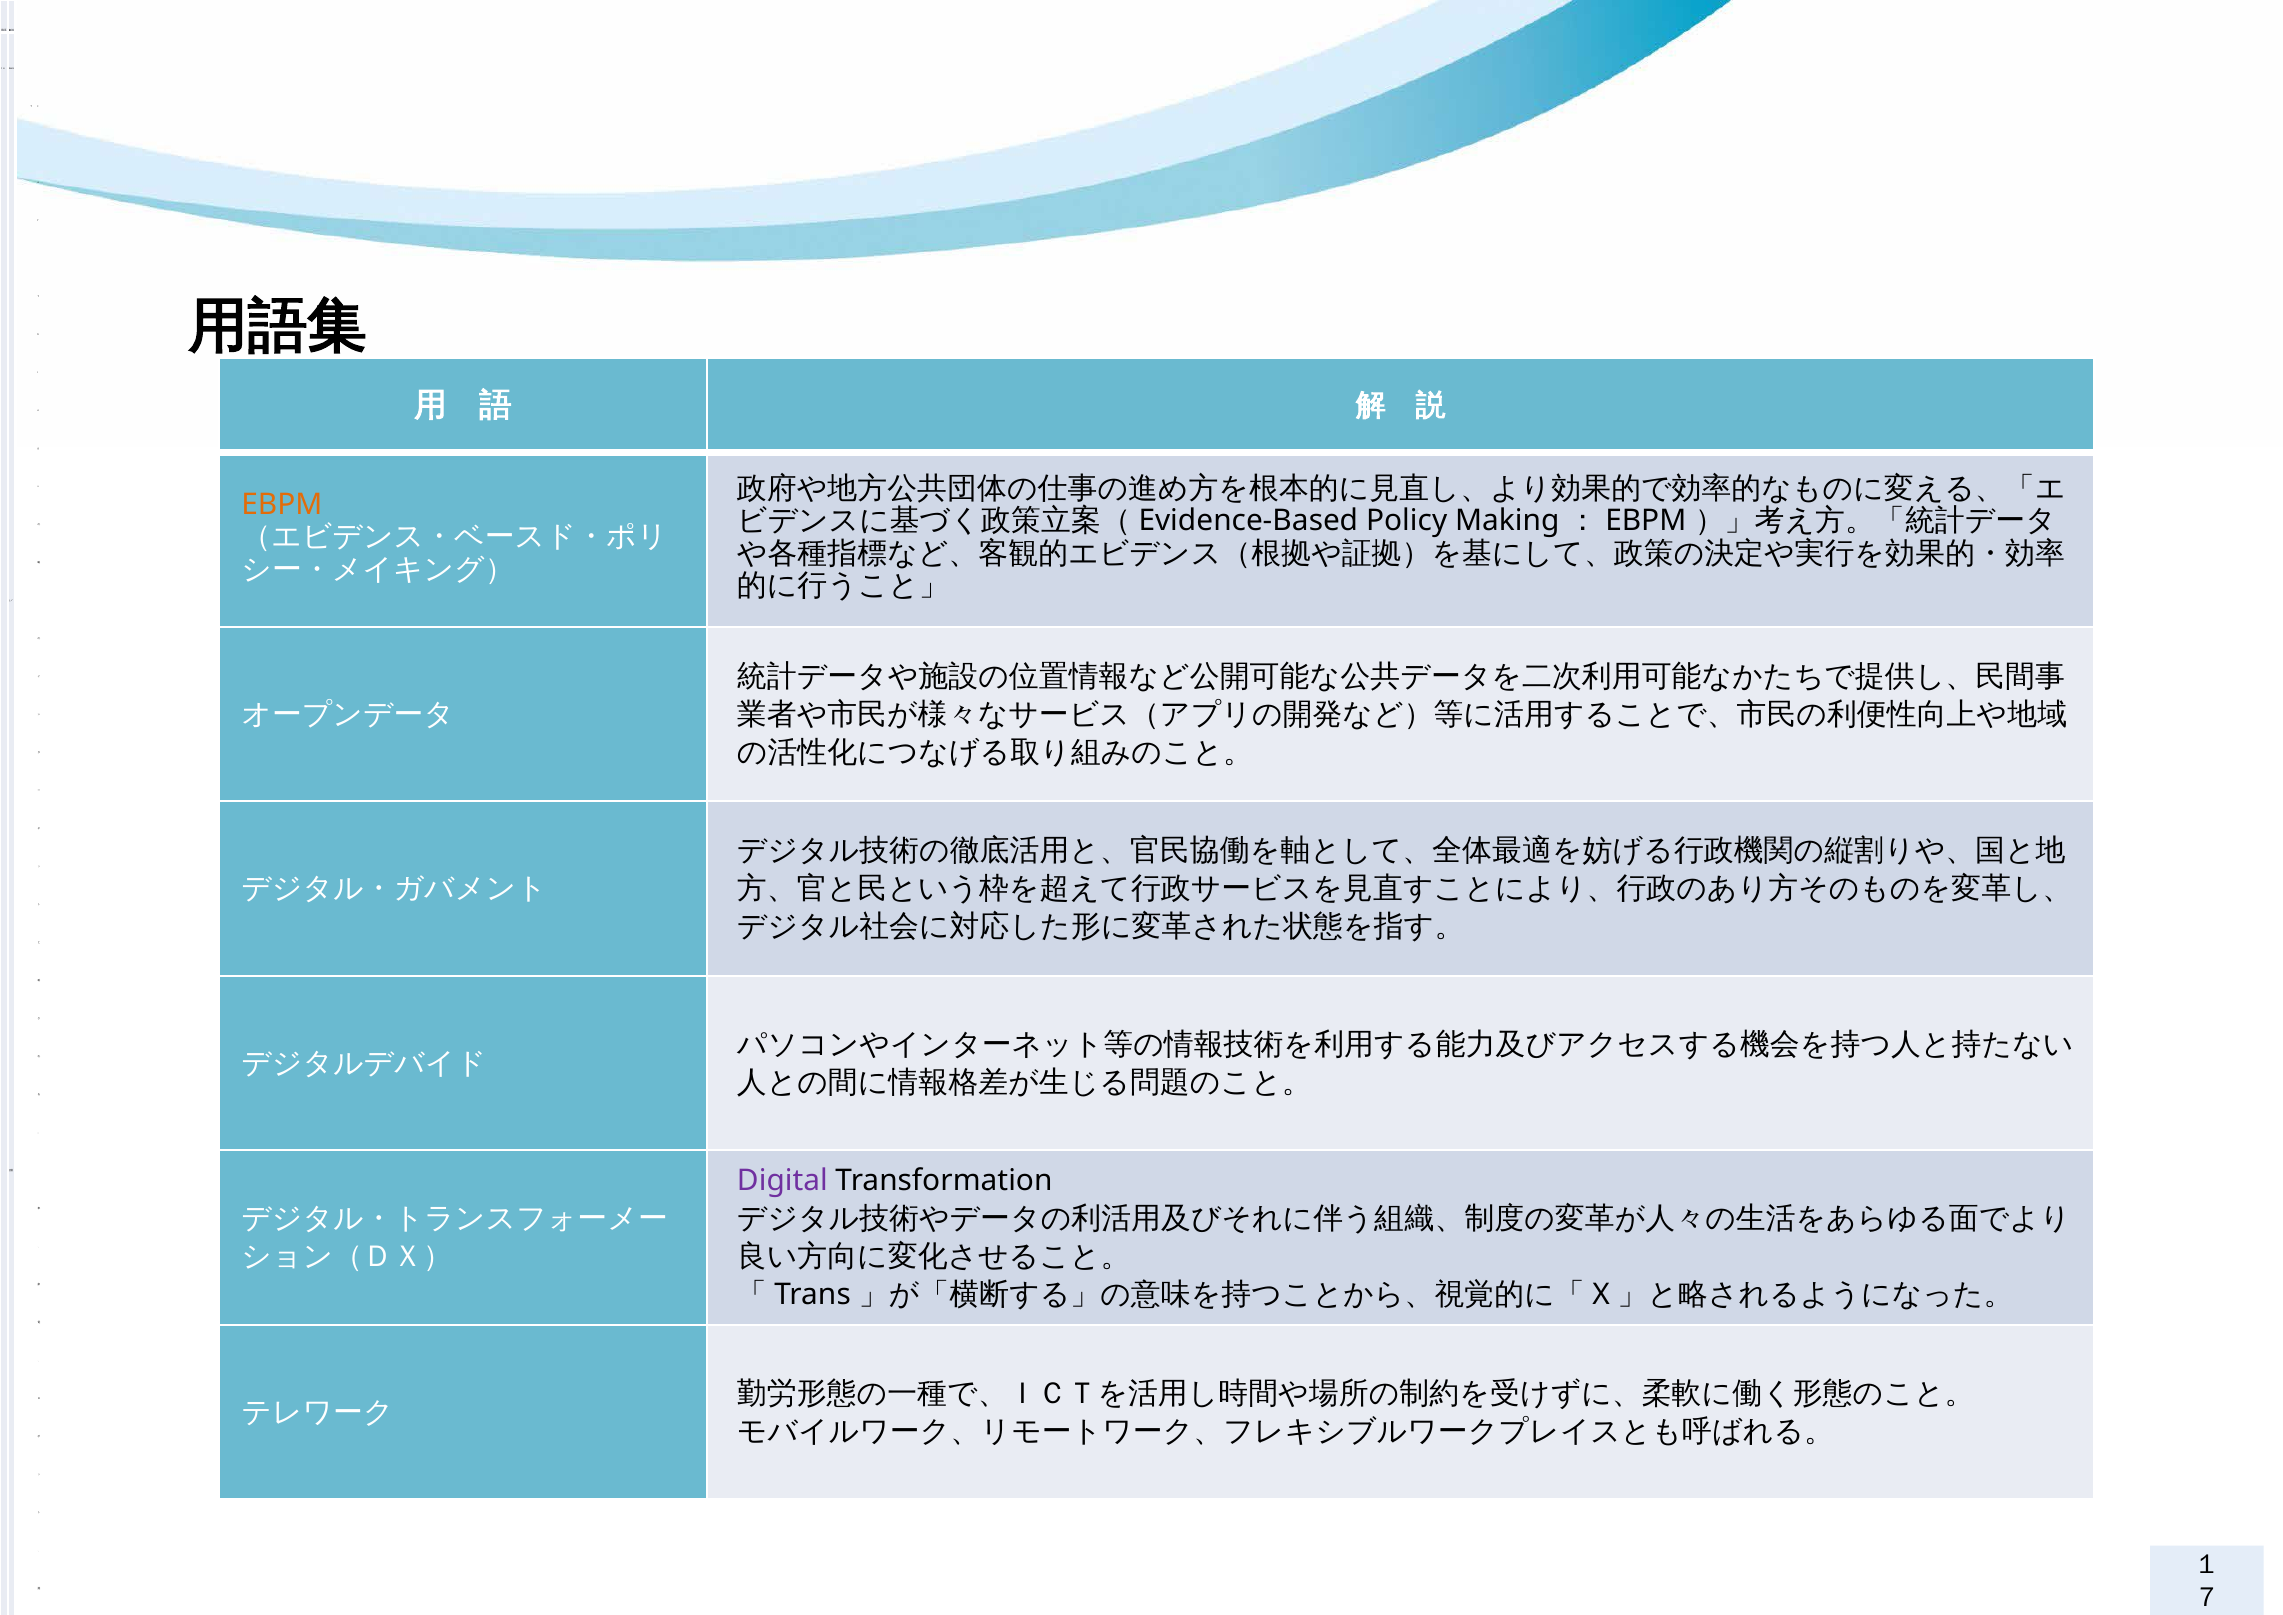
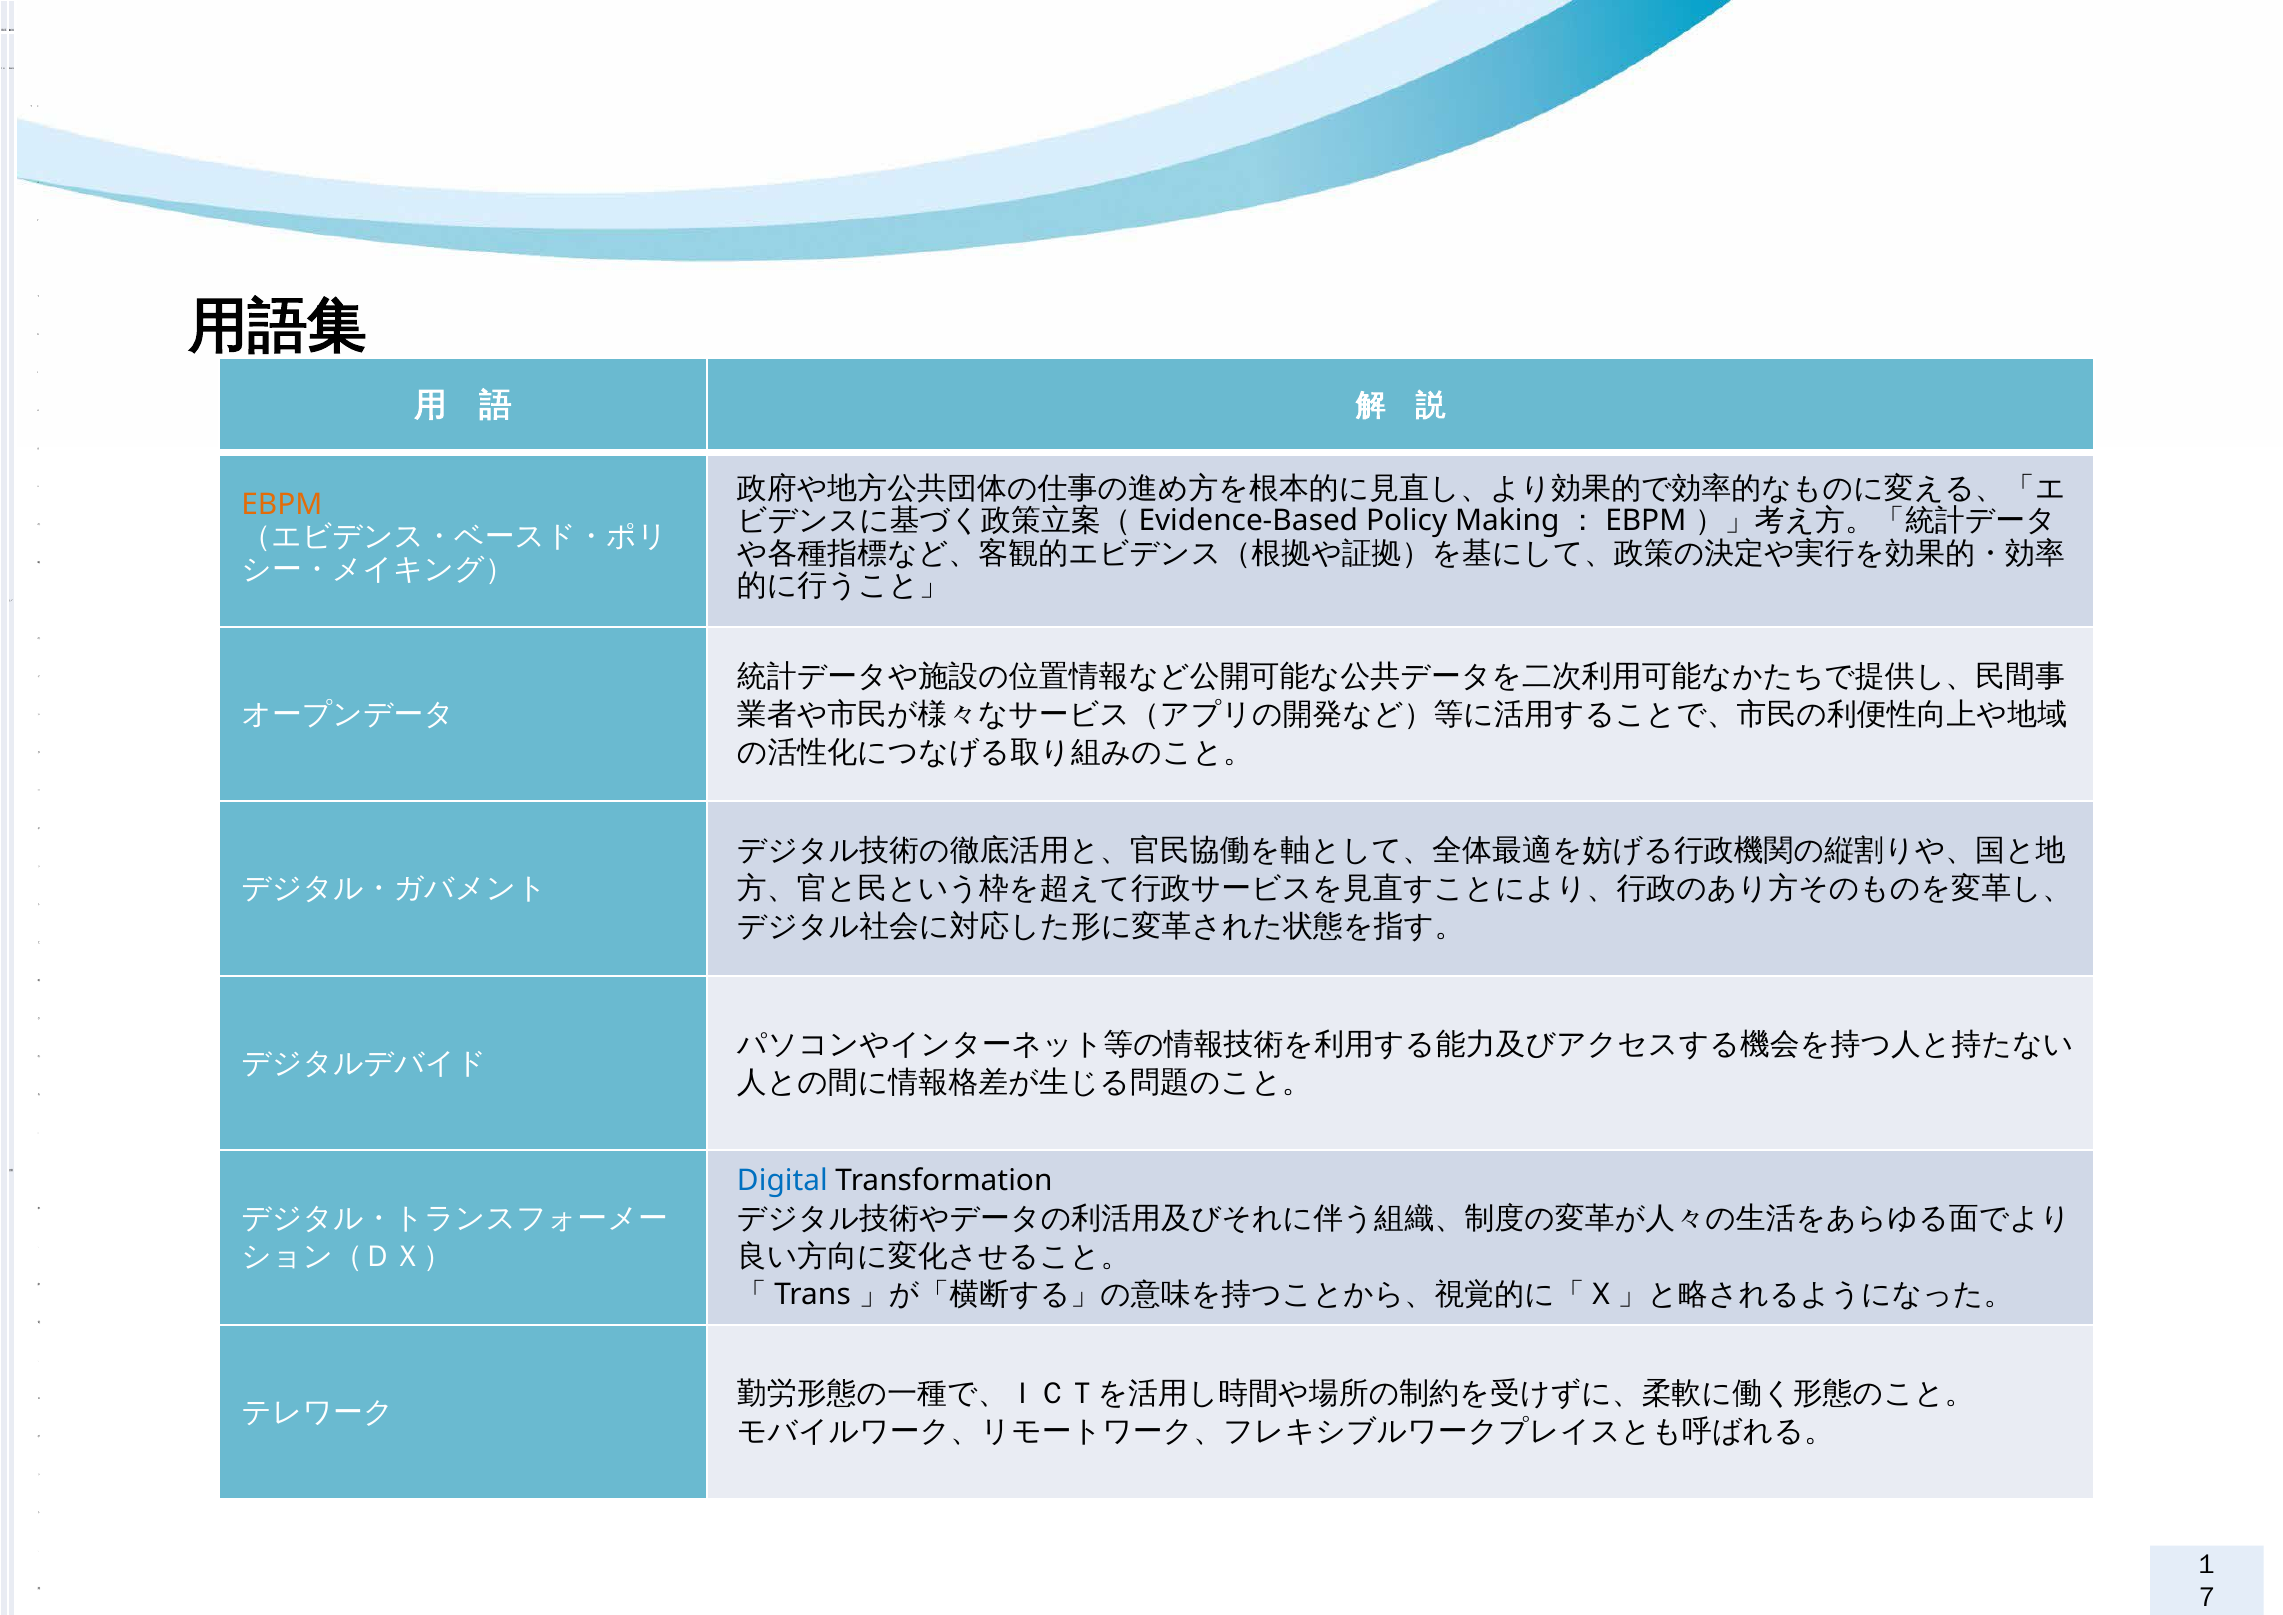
Digital colour: purple -> blue
